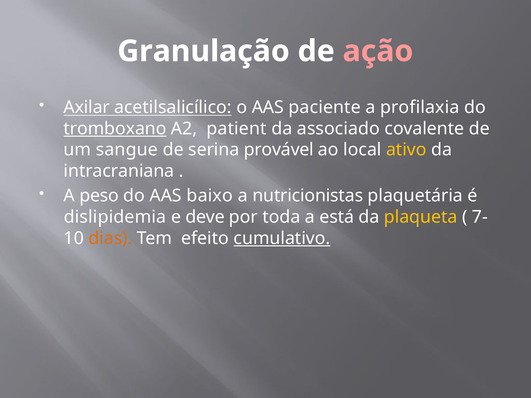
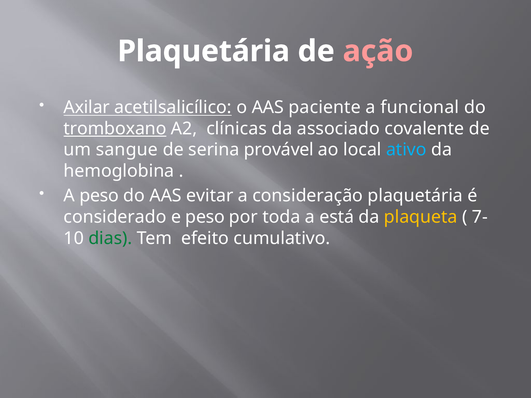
Granulação at (204, 51): Granulação -> Plaquetária
profilaxia: profilaxia -> funcional
patient: patient -> clínicas
ativo colour: yellow -> light blue
intracraniana: intracraniana -> hemoglobina
baixo: baixo -> evitar
nutricionistas: nutricionistas -> consideração
dislipidemia: dislipidemia -> considerado
e deve: deve -> peso
dias colour: orange -> green
cumulativo underline: present -> none
